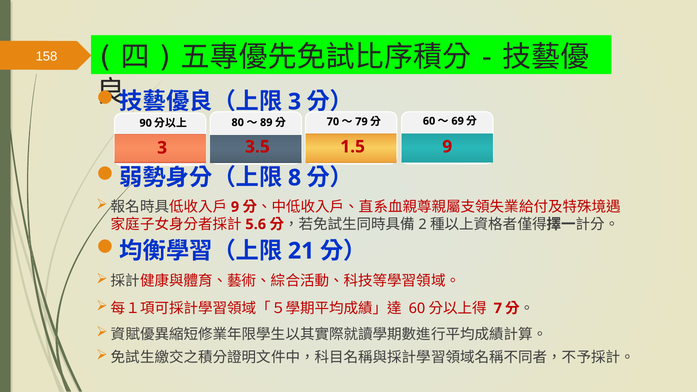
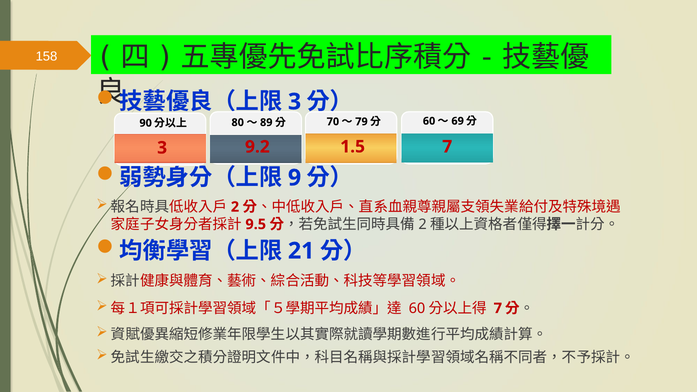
3.5: 3.5 -> 9.2
1.5 9: 9 -> 7
8: 8 -> 9
9 at (235, 207): 9 -> 2
5.6: 5.6 -> 9.5
